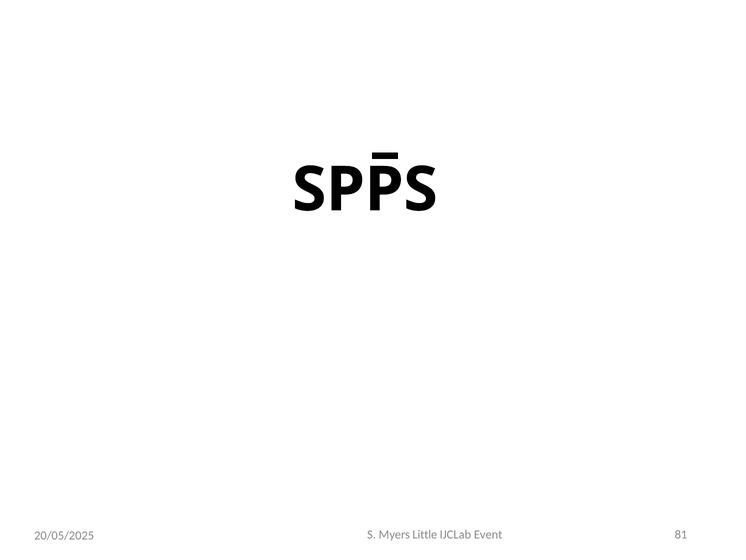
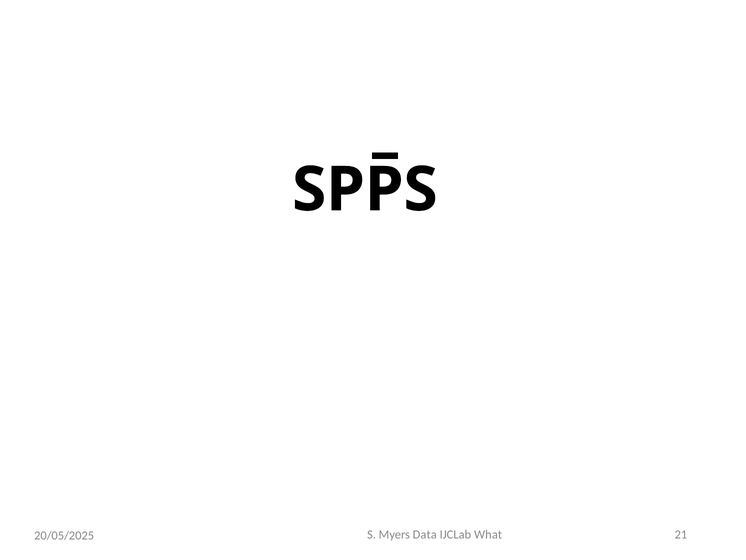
Little: Little -> Data
Event: Event -> What
81: 81 -> 21
